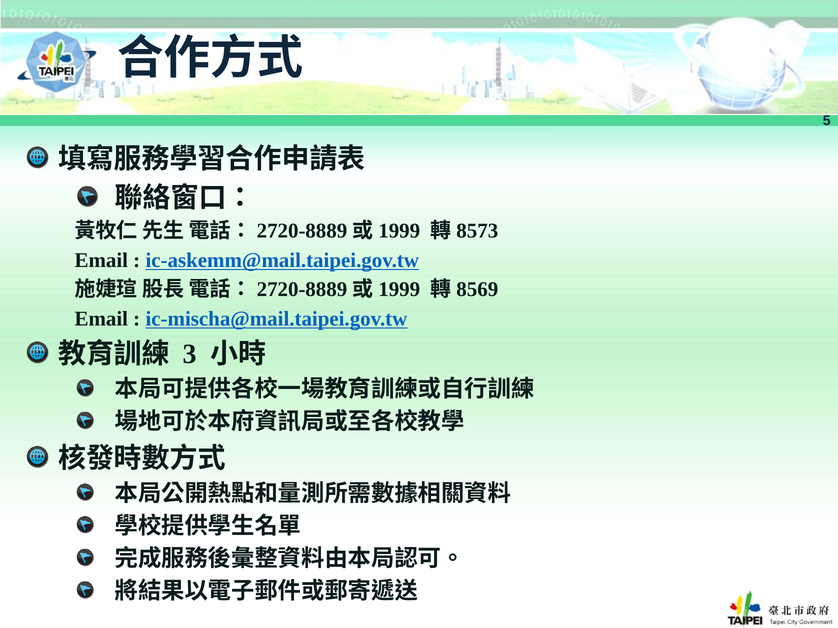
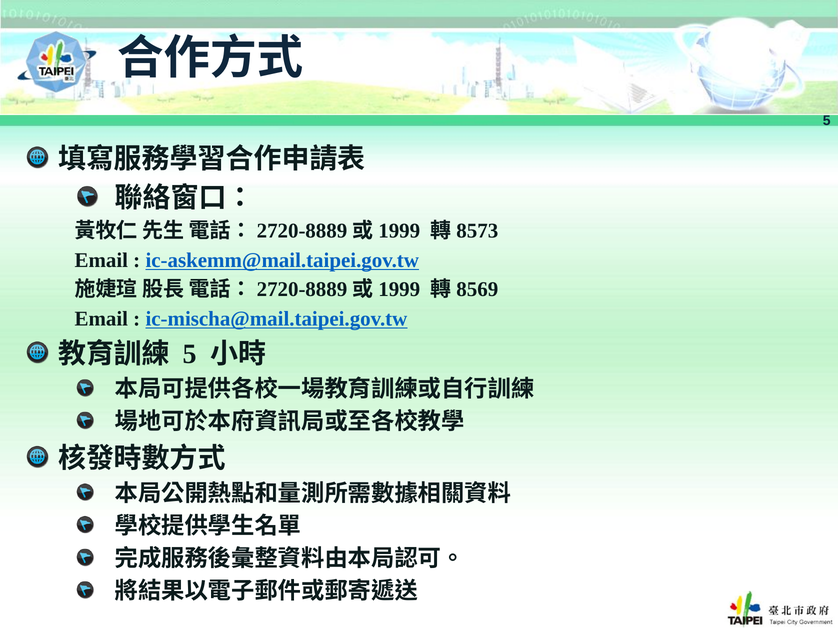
3 at (190, 354): 3 -> 5
